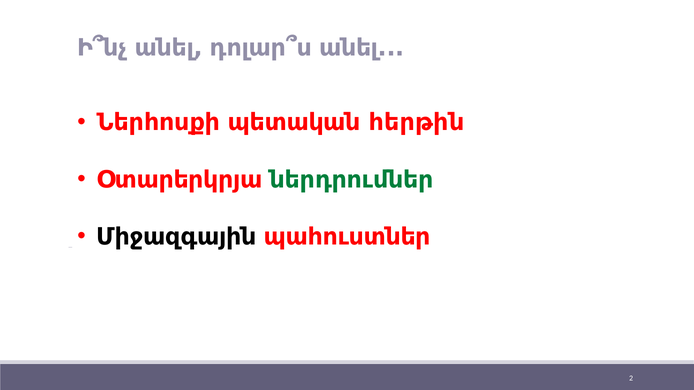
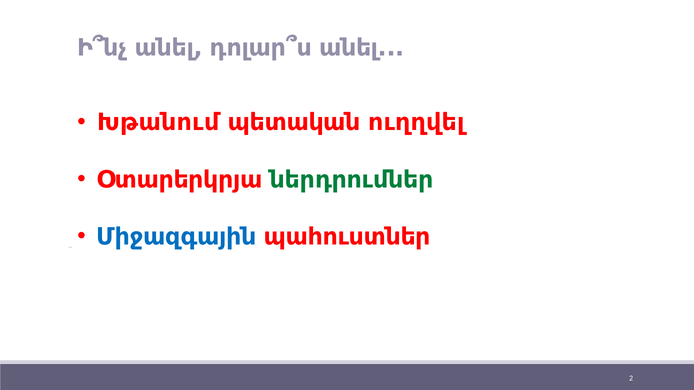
Ներհոսքի: Ներհոսքի -> Խթանում
հերթին: հերթին -> ուղղվել
Միջազգային colour: black -> blue
